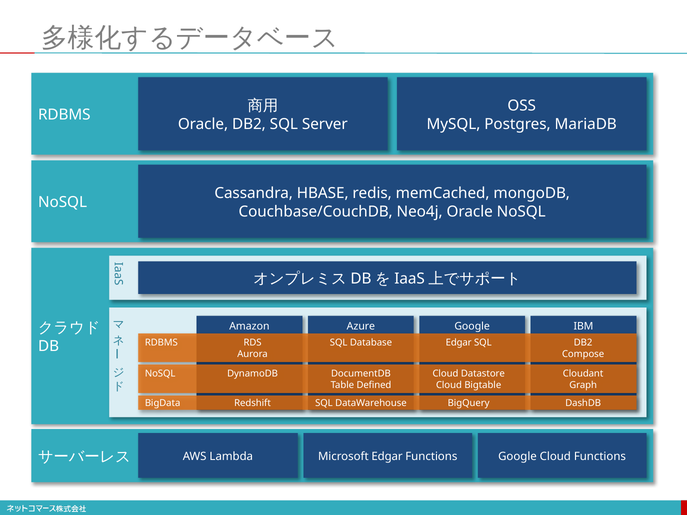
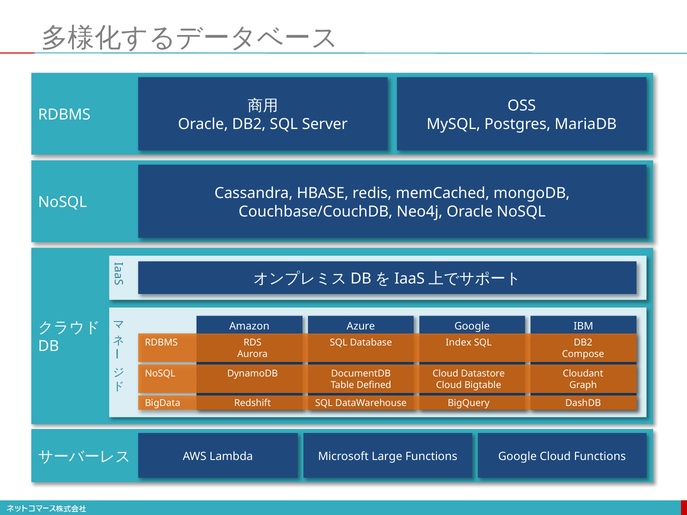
Database Edgar: Edgar -> Index
Microsoft Edgar: Edgar -> Large
